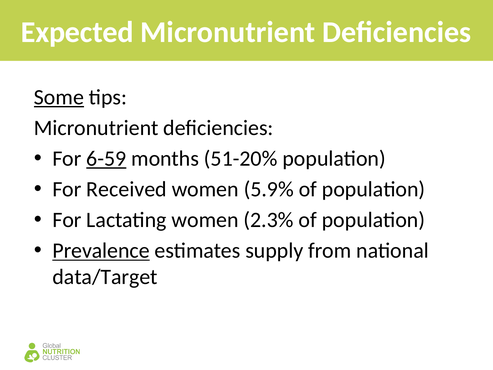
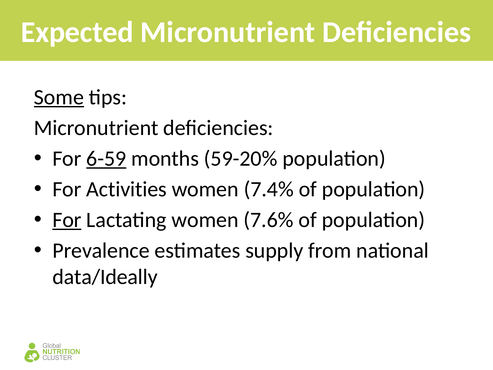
51-20%: 51-20% -> 59-20%
Received: Received -> Activities
5.9%: 5.9% -> 7.4%
For at (67, 220) underline: none -> present
2.3%: 2.3% -> 7.6%
Prevalence underline: present -> none
data/Target: data/Target -> data/Ideally
